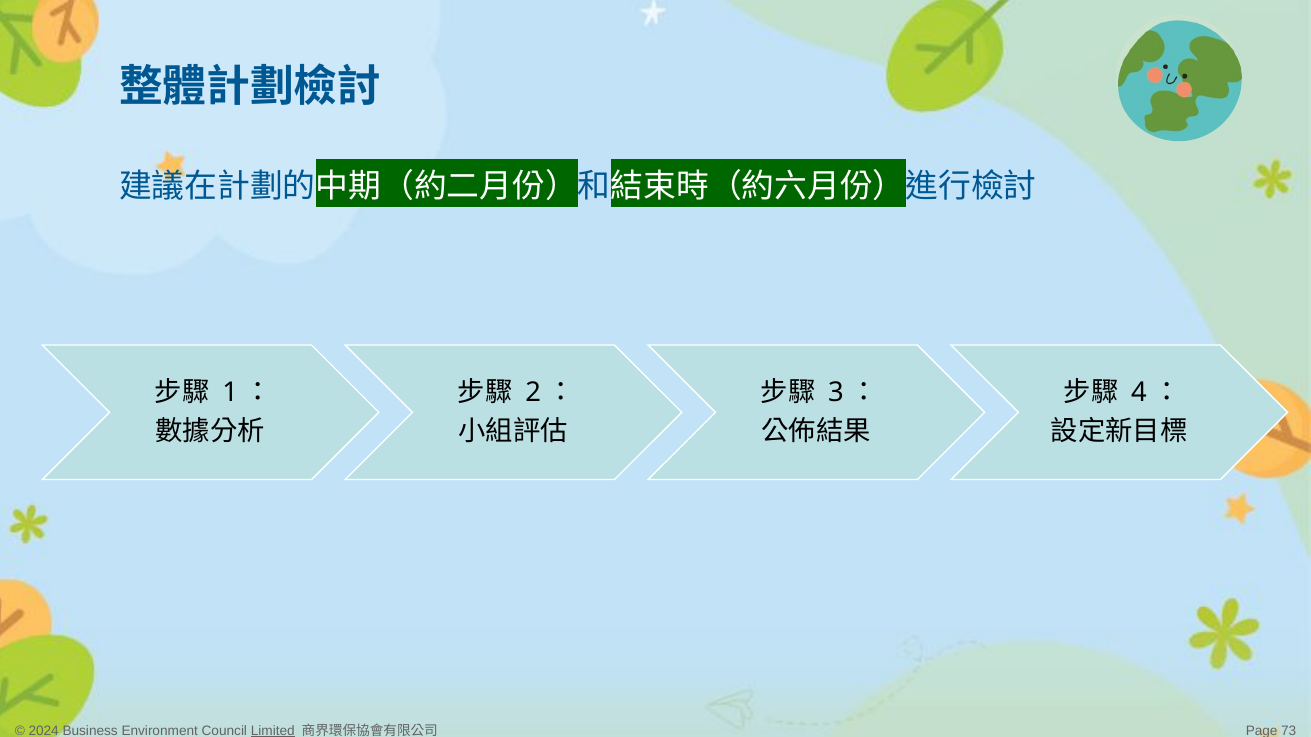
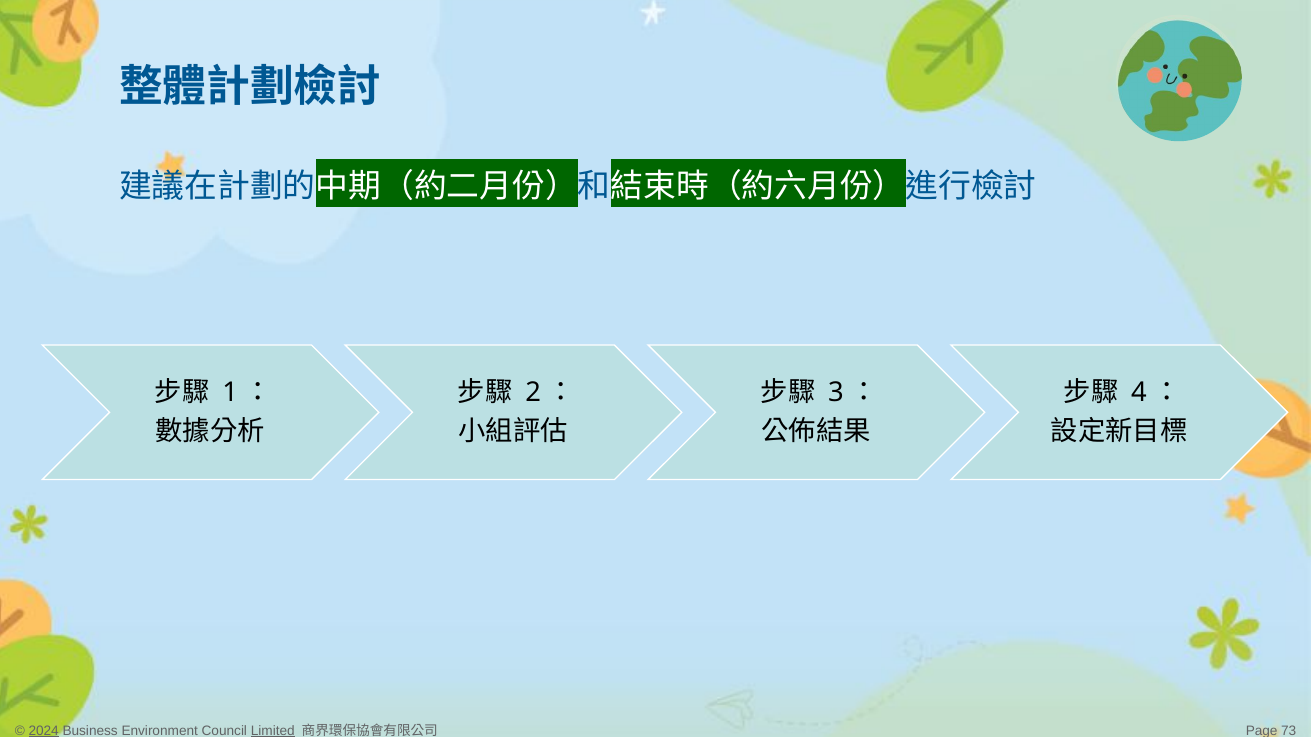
2024 underline: none -> present
